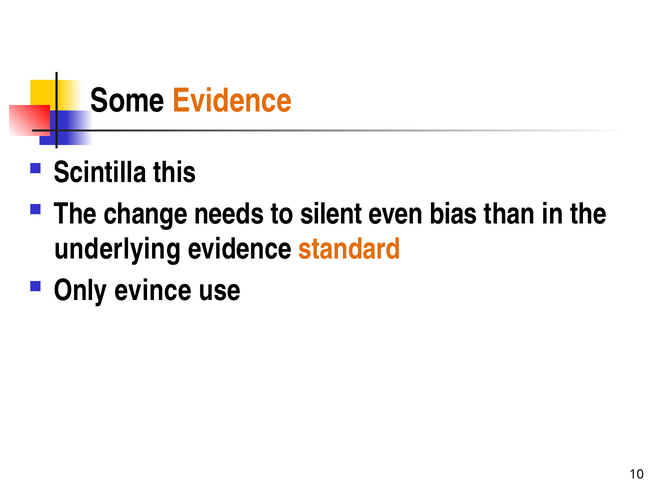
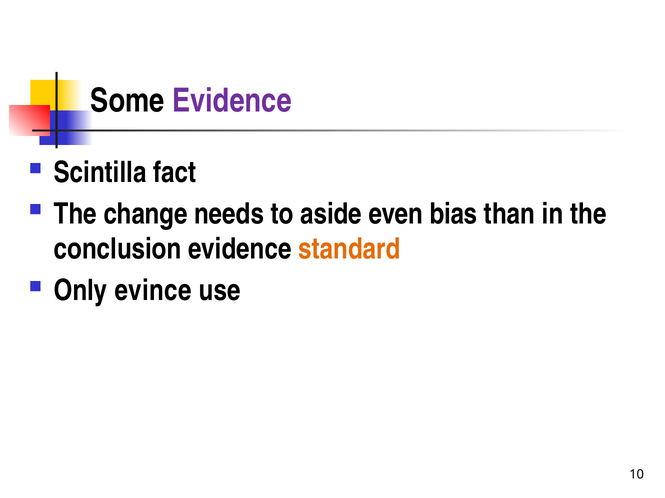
Evidence at (232, 101) colour: orange -> purple
this: this -> fact
silent: silent -> aside
underlying: underlying -> conclusion
